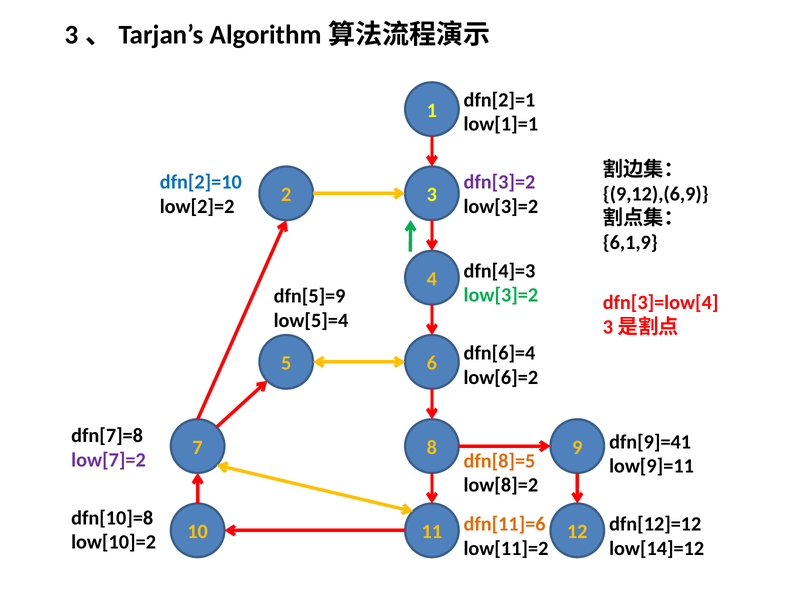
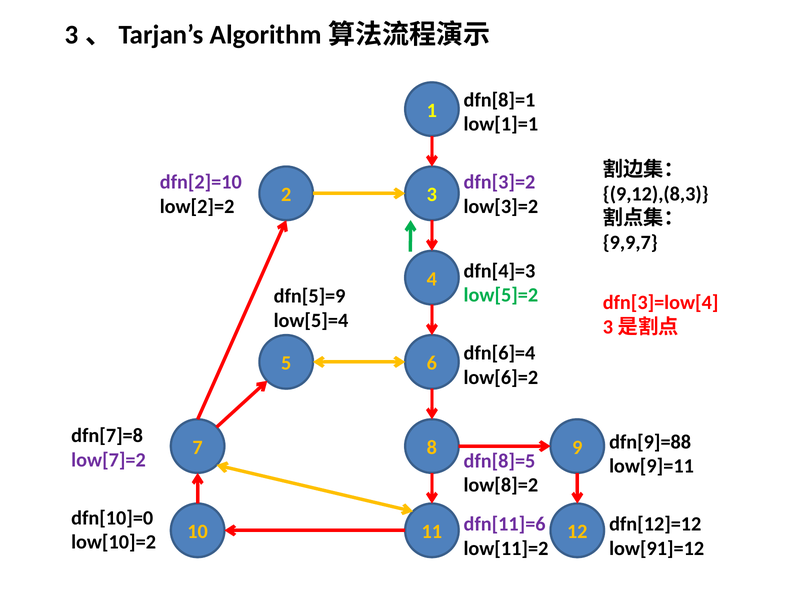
dfn[2]=1: dfn[2]=1 -> dfn[8]=1
dfn[2]=10 colour: blue -> purple
9,12),(6,9: 9,12),(6,9 -> 9,12),(8,3
6,1,9: 6,1,9 -> 9,9,7
low[3]=2 at (501, 295): low[3]=2 -> low[5]=2
dfn[9]=41: dfn[9]=41 -> dfn[9]=88
dfn[8]=5 colour: orange -> purple
dfn[10]=8: dfn[10]=8 -> dfn[10]=0
dfn[11]=6 colour: orange -> purple
low[14]=12: low[14]=12 -> low[91]=12
